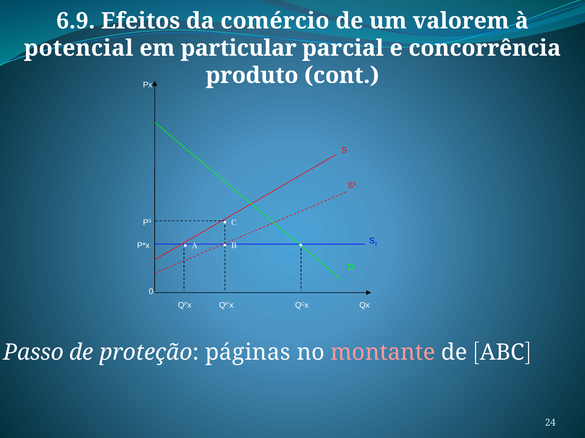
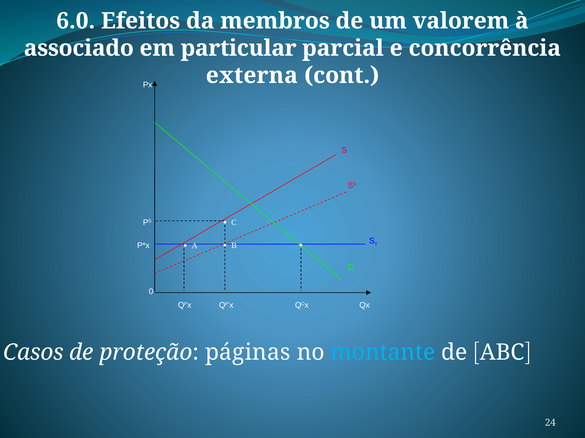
6.9: 6.9 -> 6.0
comércio: comércio -> membros
potencial: potencial -> associado
produto: produto -> externa
Passo: Passo -> Casos
montante colour: pink -> light blue
